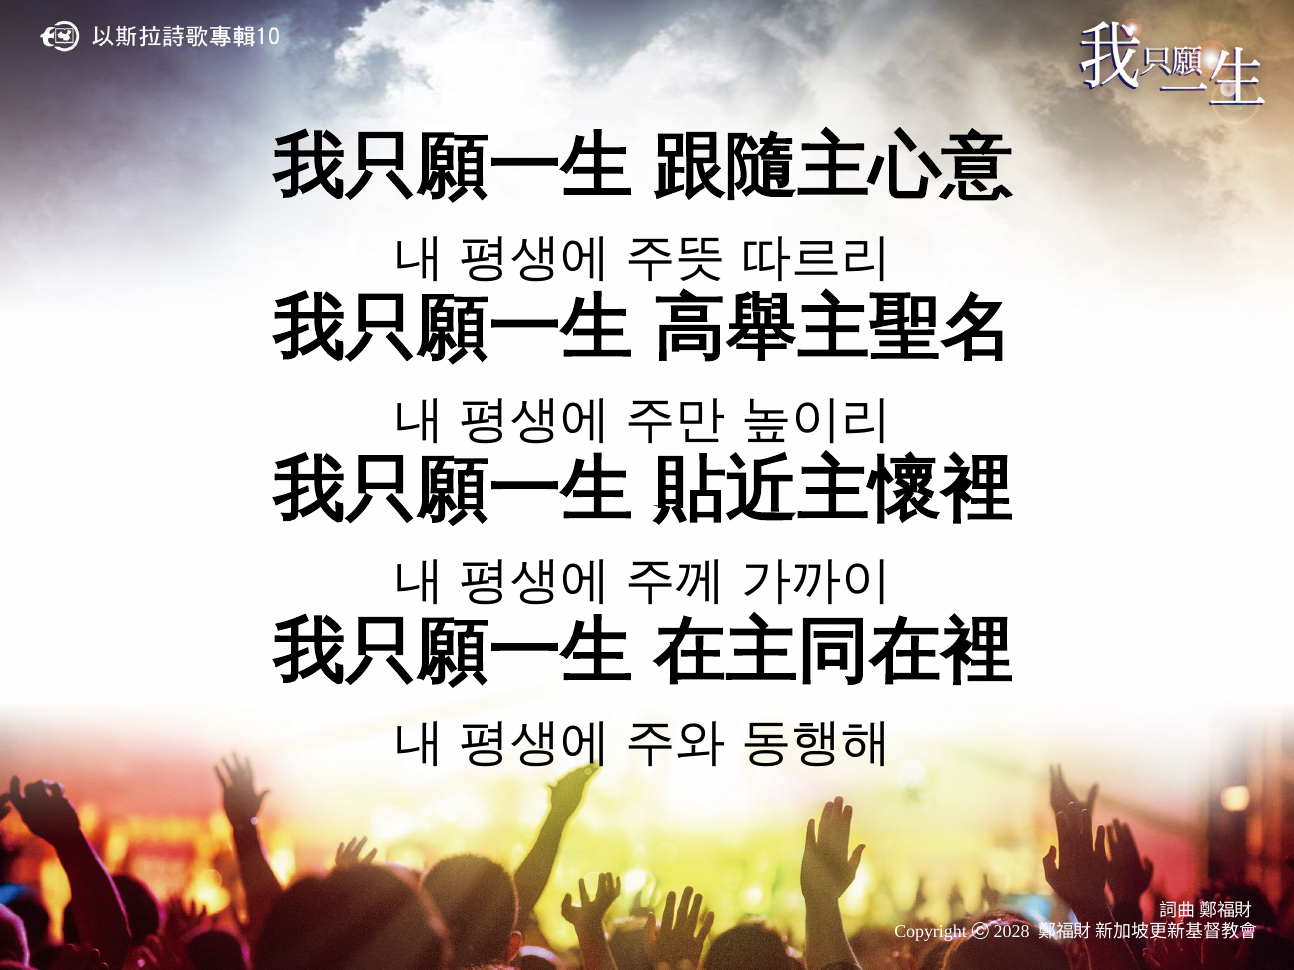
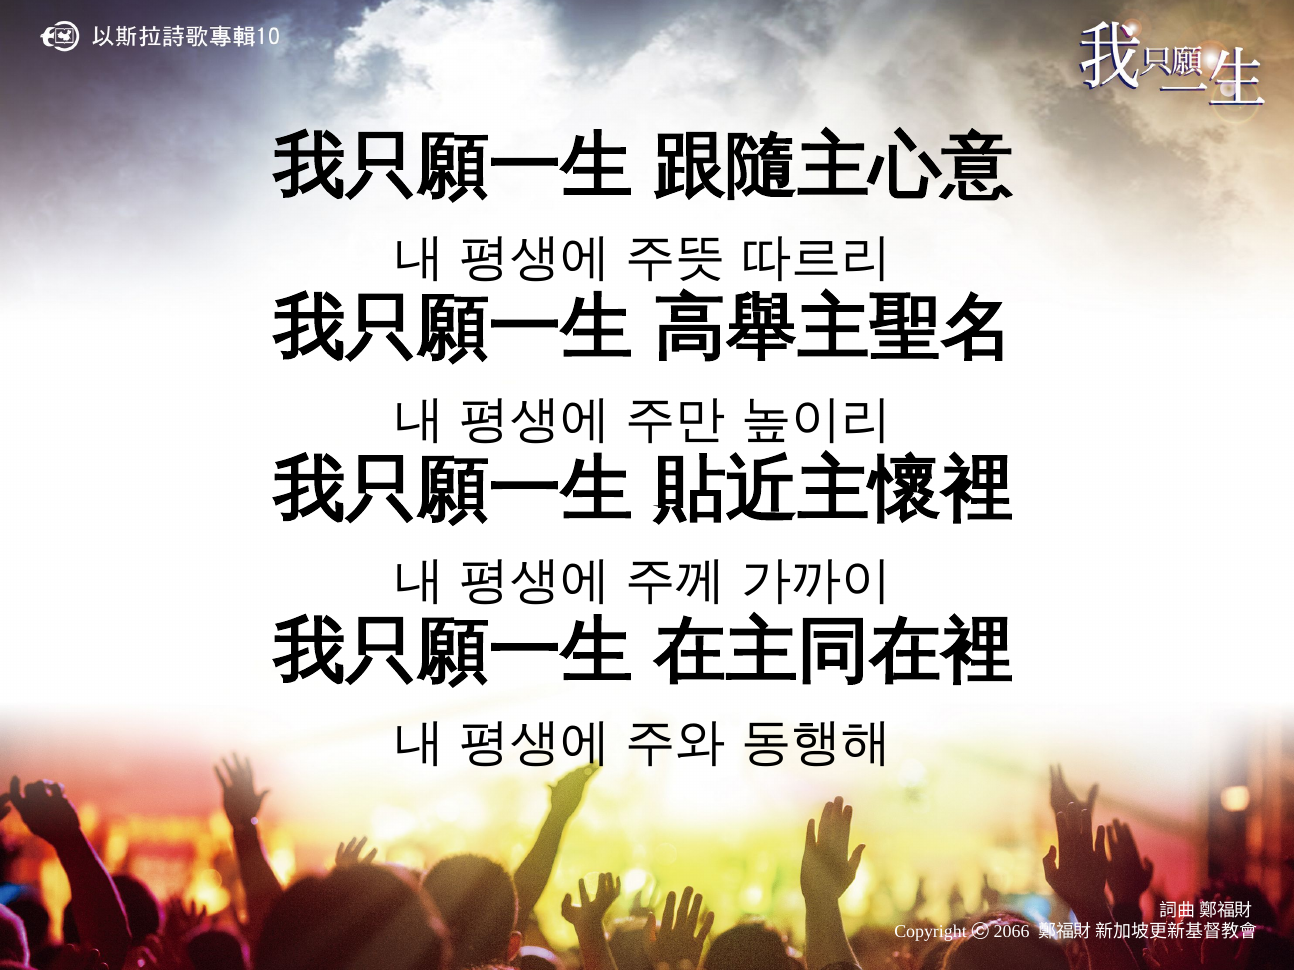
2028: 2028 -> 2066
